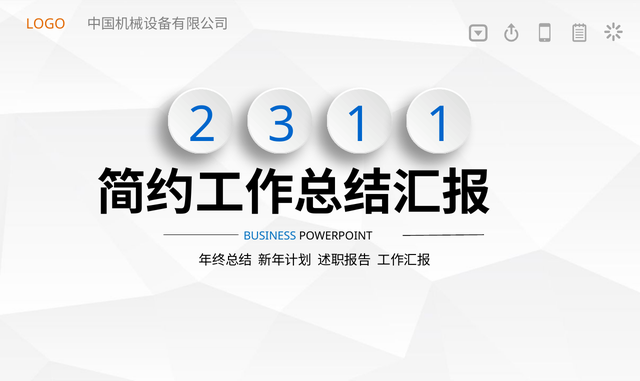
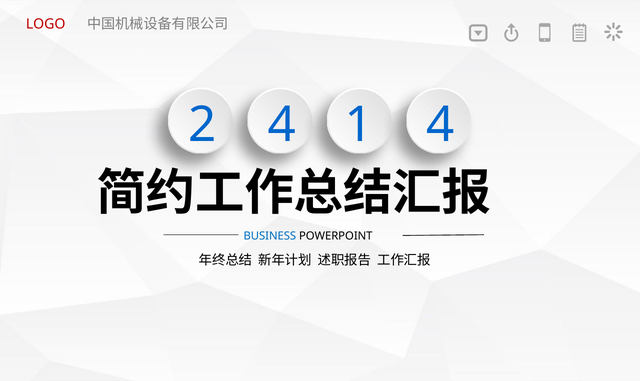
LOGO colour: orange -> red
2 3: 3 -> 4
1 1: 1 -> 4
